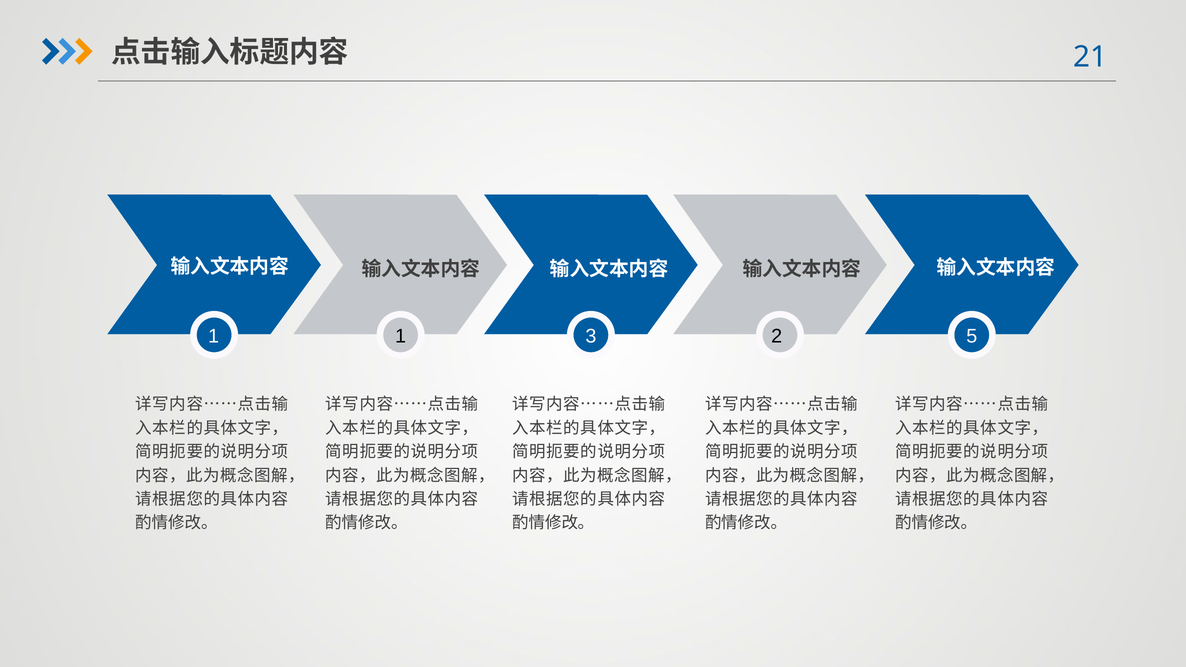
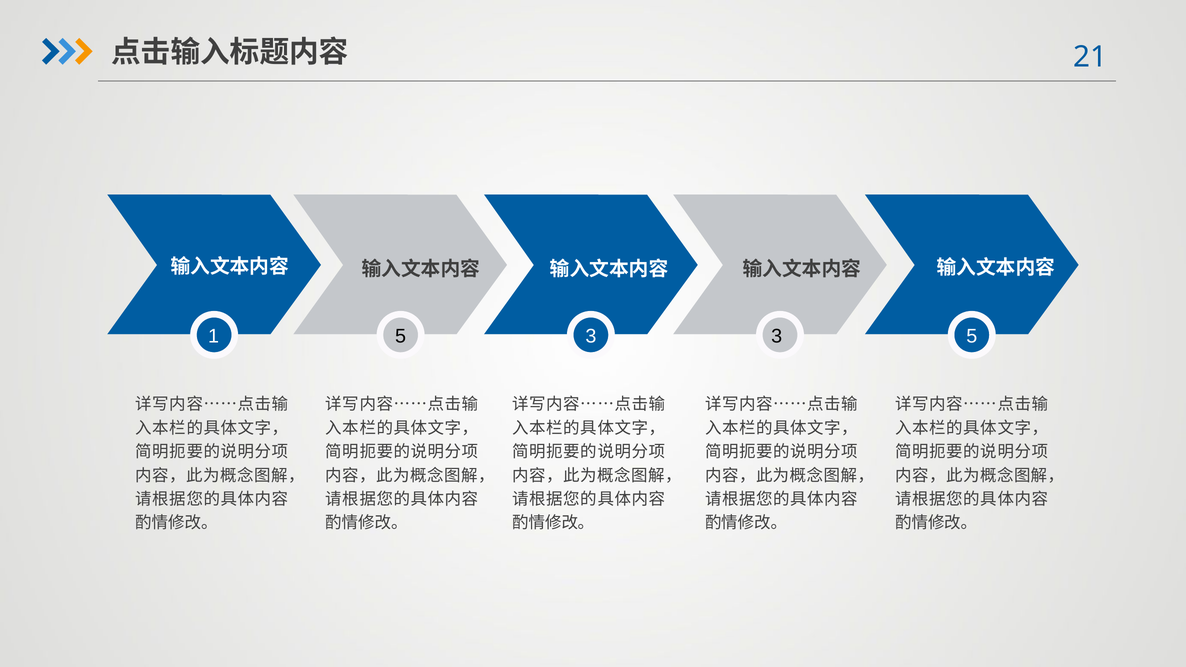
1 1: 1 -> 5
3 2: 2 -> 3
